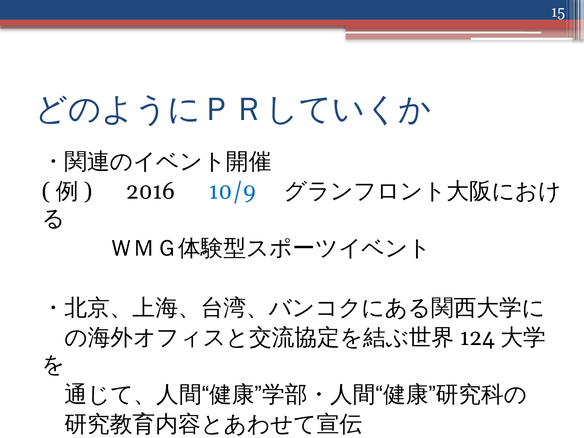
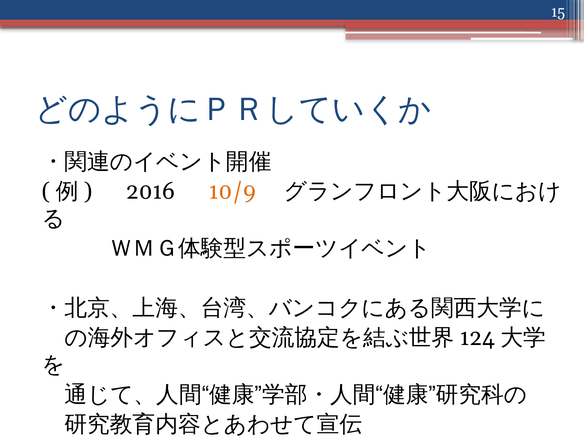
10/9 colour: blue -> orange
